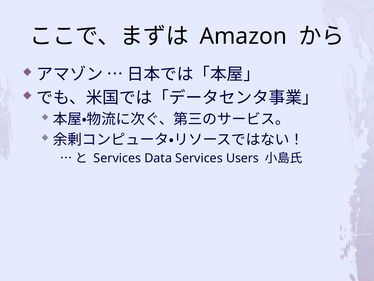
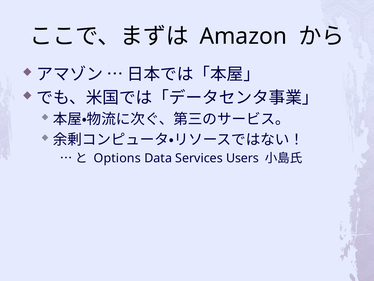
Services at (117, 158): Services -> Options
